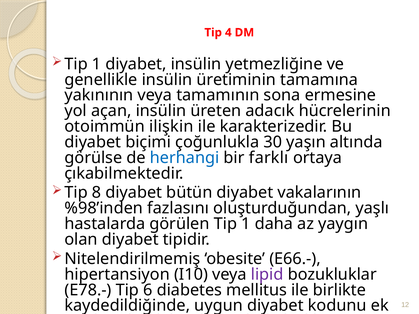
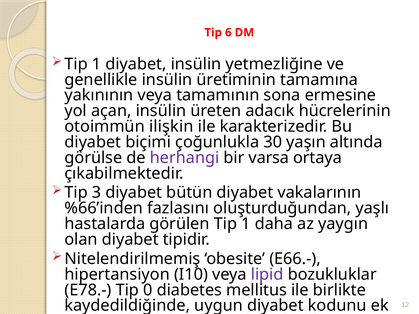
4: 4 -> 6
herhangi colour: blue -> purple
farklı: farklı -> varsa
8: 8 -> 3
%98’inden: %98’inden -> %66’inden
6: 6 -> 0
